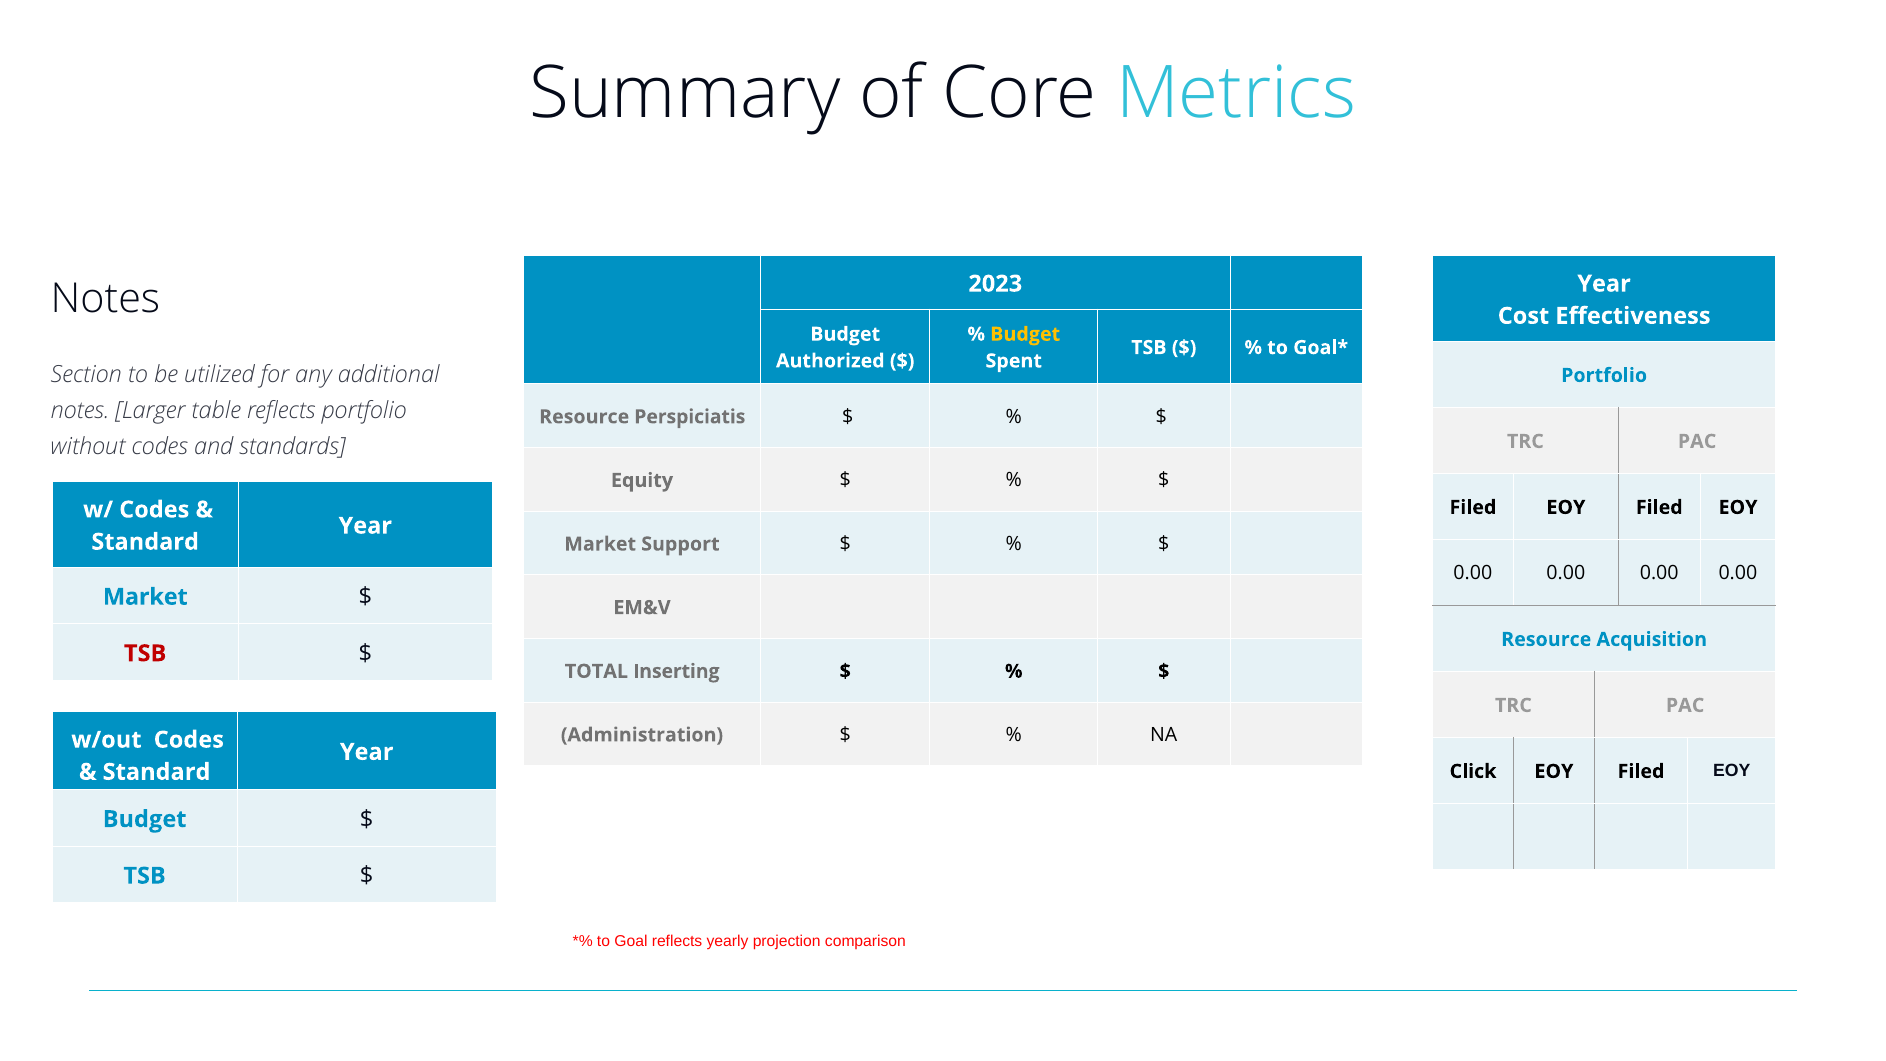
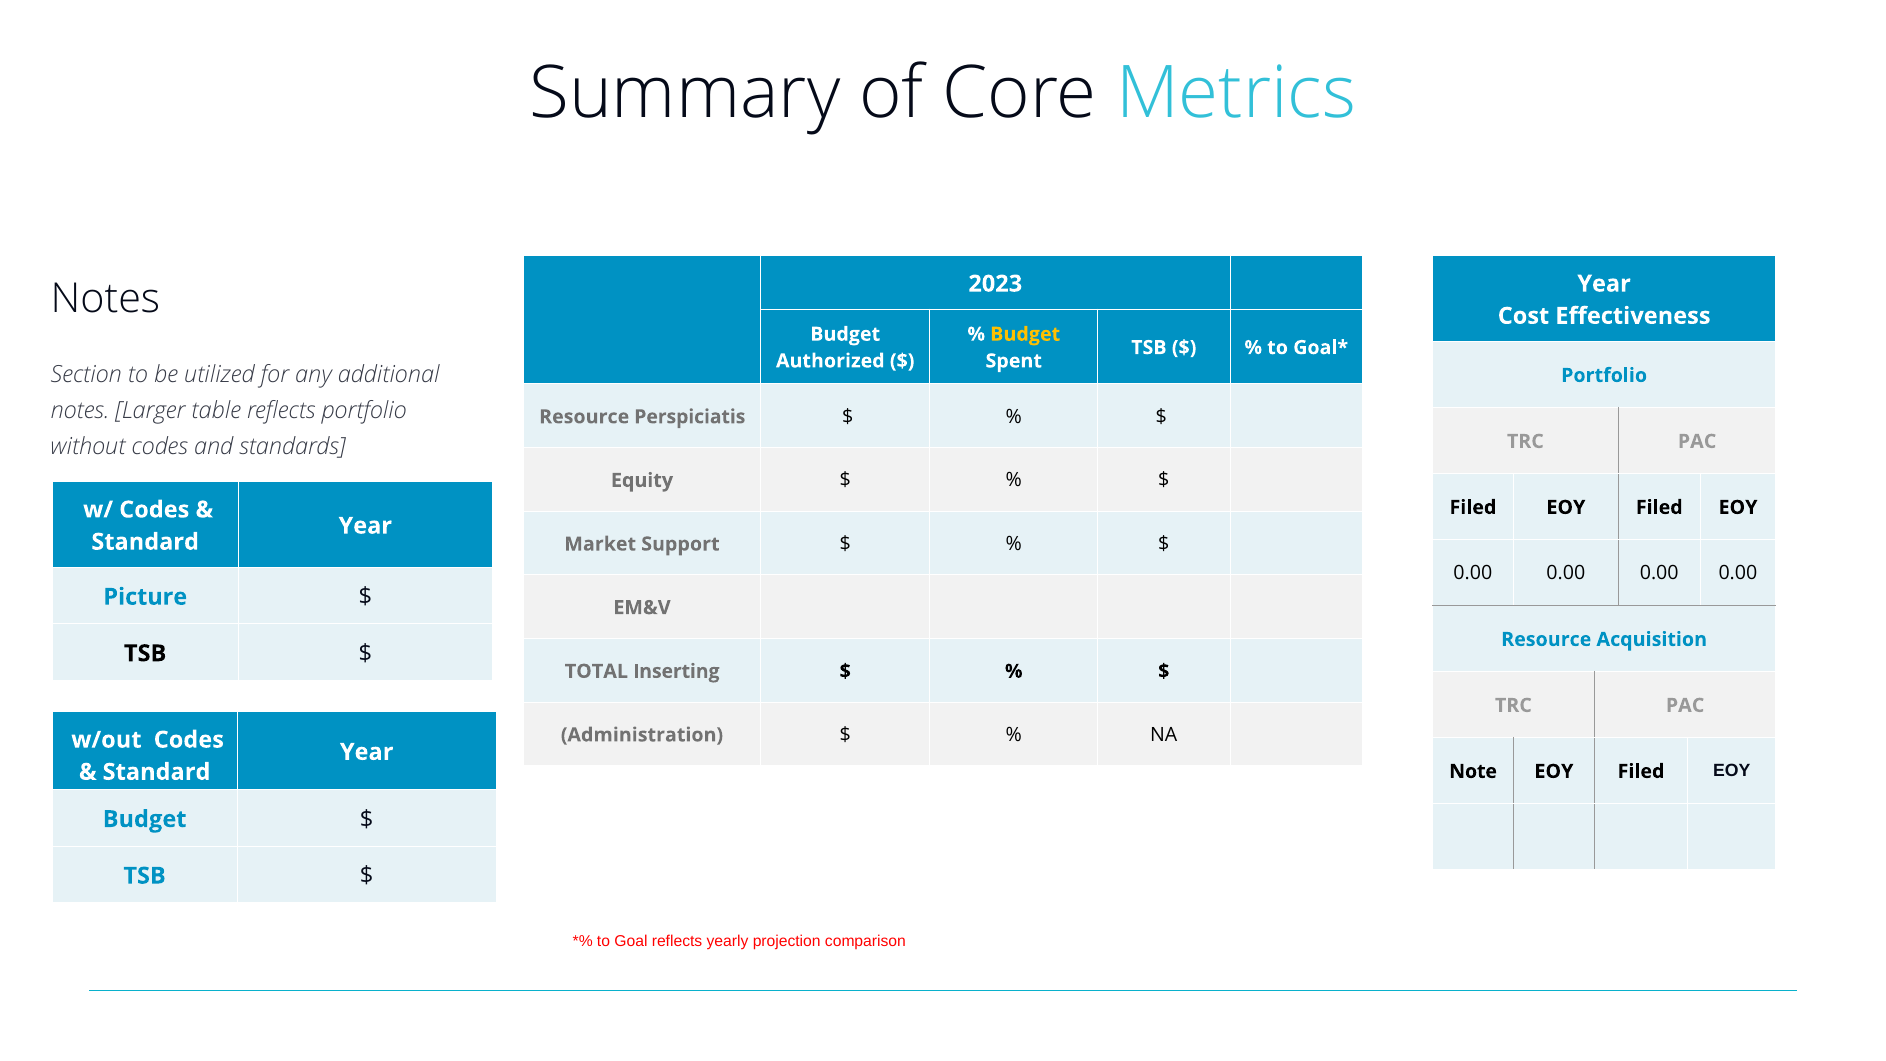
Market at (145, 597): Market -> Picture
TSB at (145, 653) colour: red -> black
Click: Click -> Note
